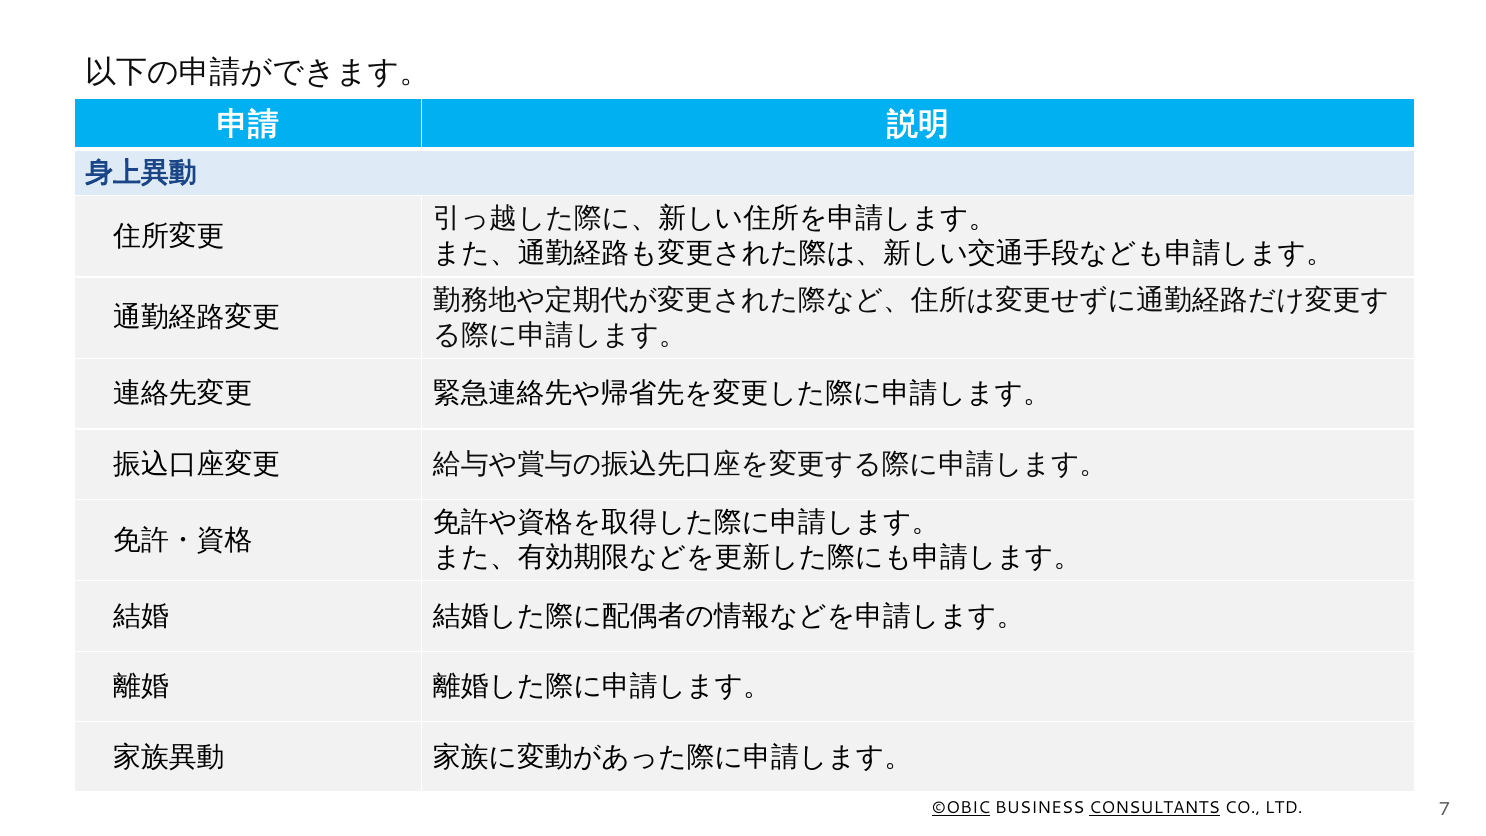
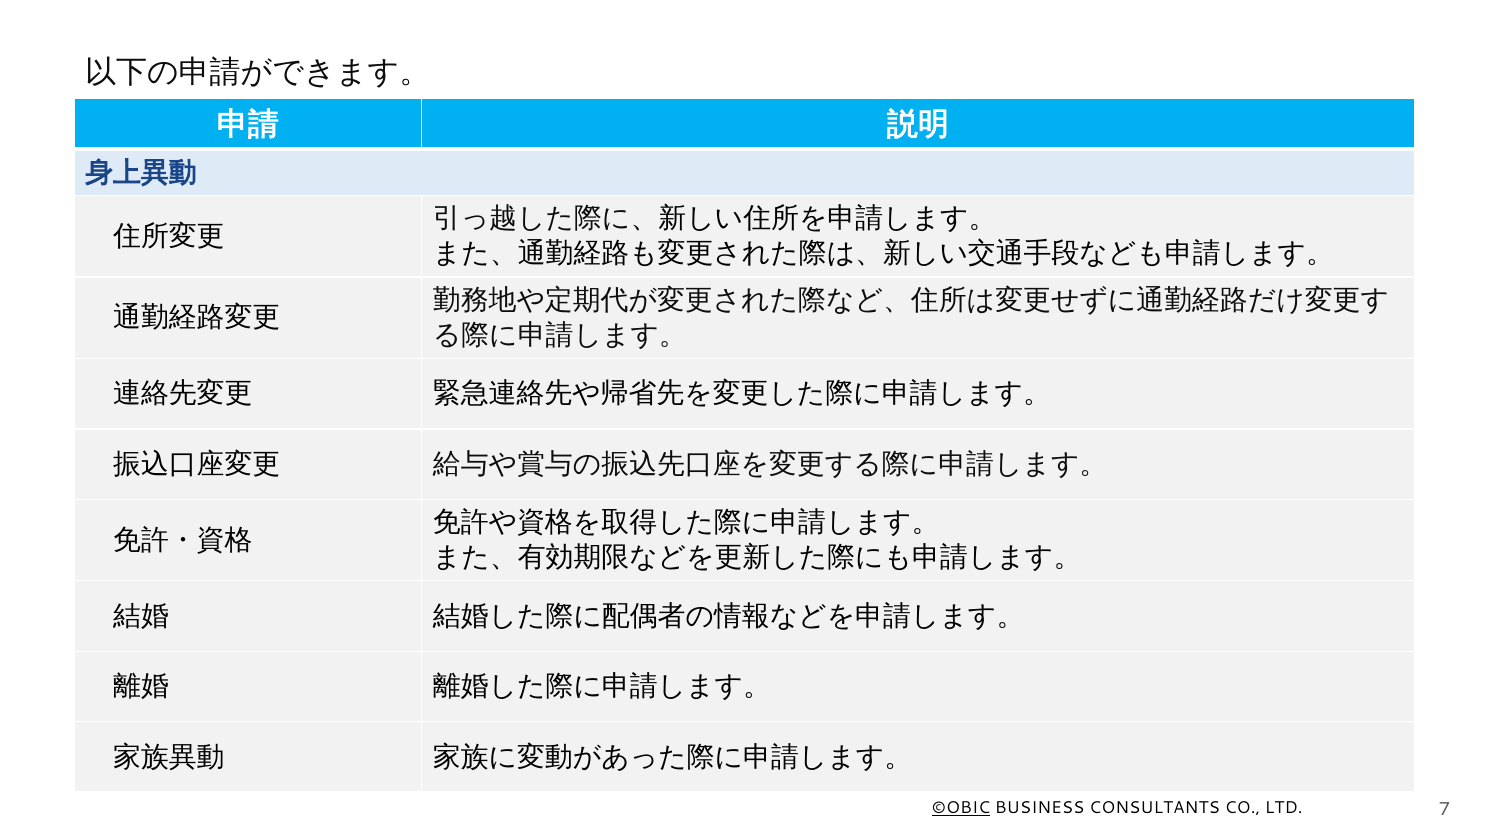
CONSULTANTS underline: present -> none
